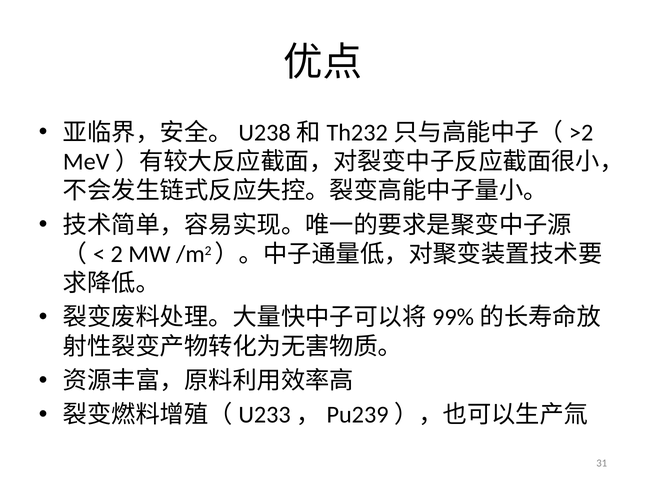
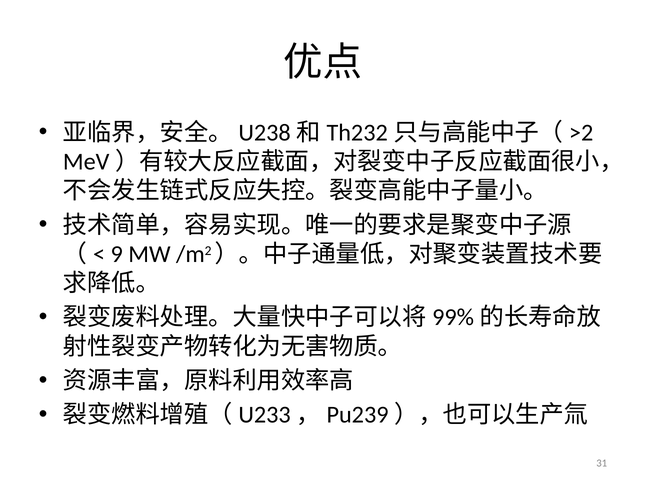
2: 2 -> 9
